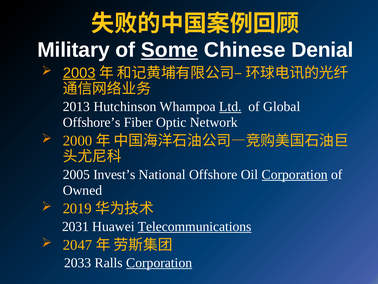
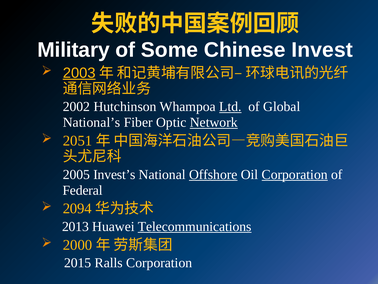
Some underline: present -> none
Denial: Denial -> Invest
2013: 2013 -> 2002
Offshore’s: Offshore’s -> National’s
Network underline: none -> present
2000: 2000 -> 2051
Offshore underline: none -> present
Owned: Owned -> Federal
2019: 2019 -> 2094
2031: 2031 -> 2013
2047: 2047 -> 2000
2033: 2033 -> 2015
Corporation at (159, 262) underline: present -> none
